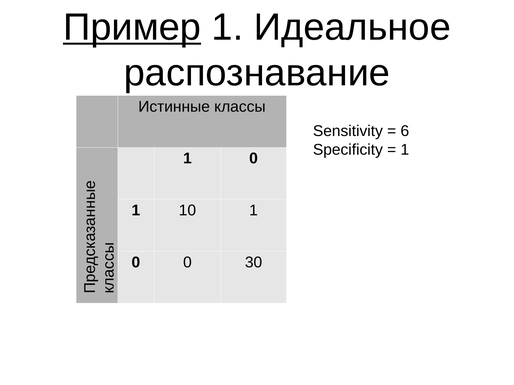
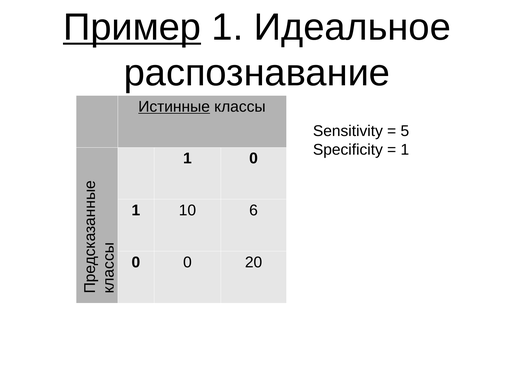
Истинные underline: none -> present
6: 6 -> 5
10 1: 1 -> 6
30: 30 -> 20
